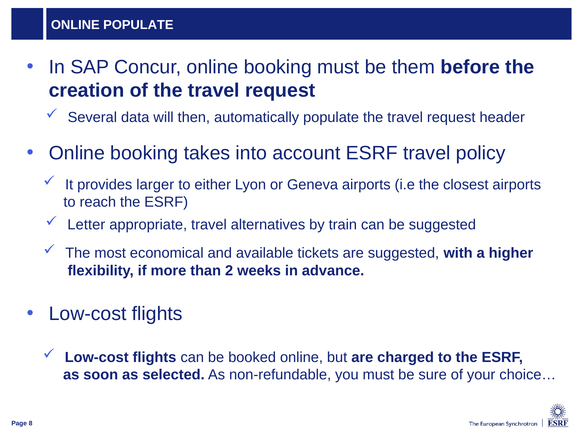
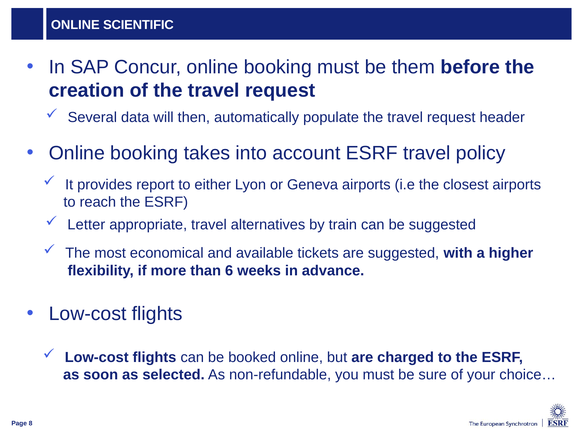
ONLINE POPULATE: POPULATE -> SCIENTIFIC
larger: larger -> report
2: 2 -> 6
